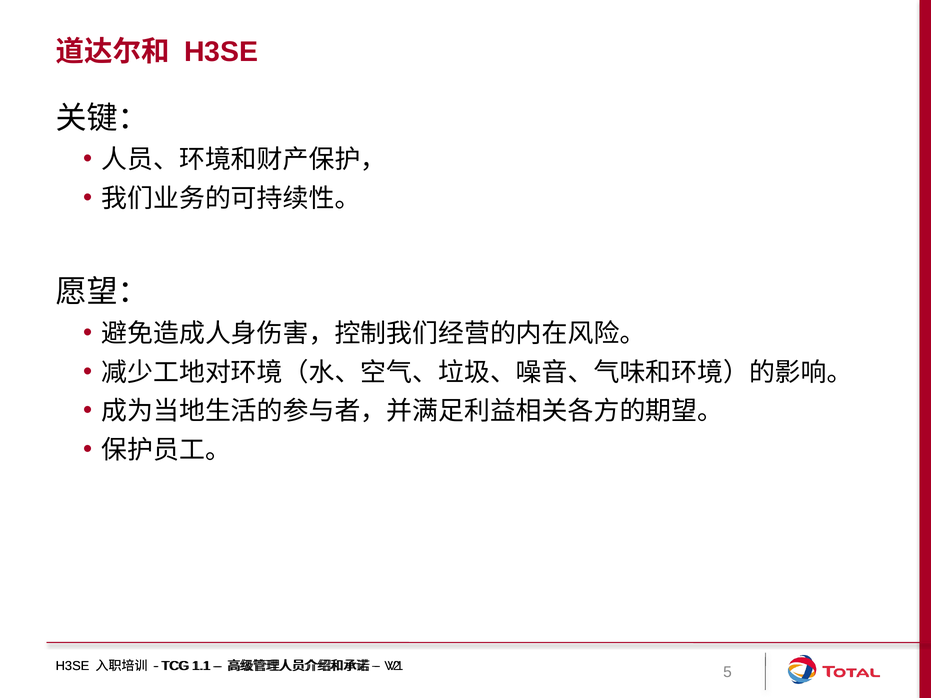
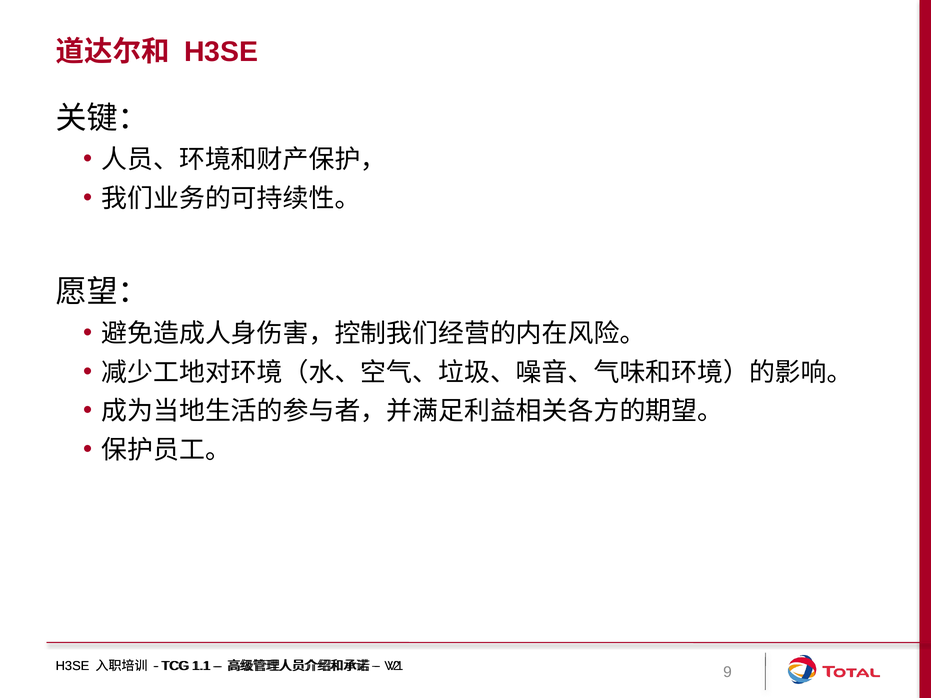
5: 5 -> 9
